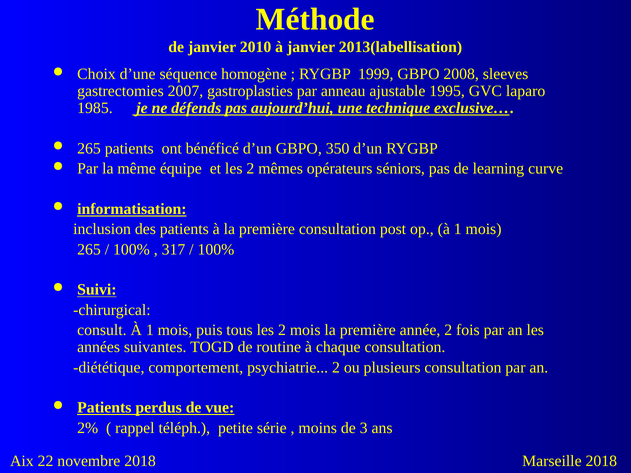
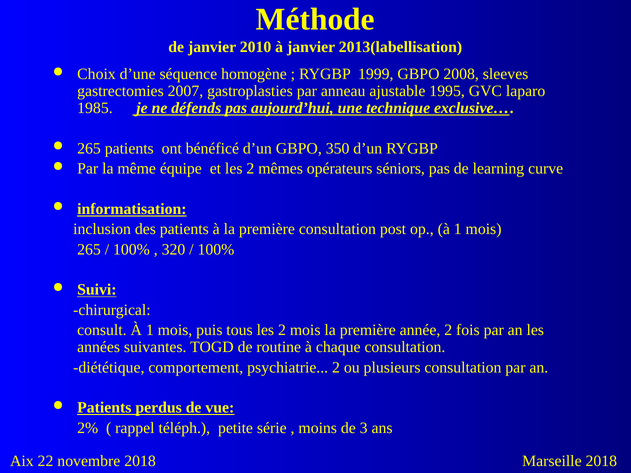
317: 317 -> 320
